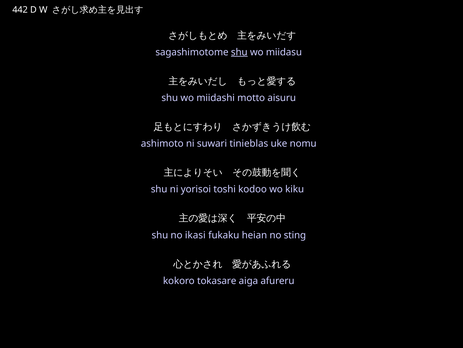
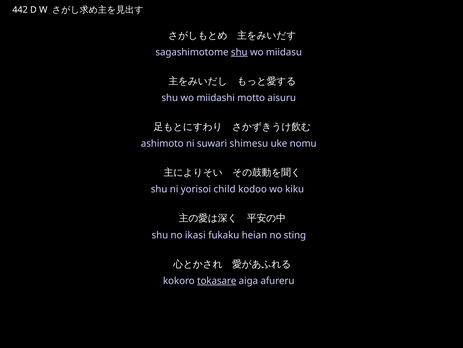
tinieblas: tinieblas -> shimesu
toshi: toshi -> child
tokasare underline: none -> present
